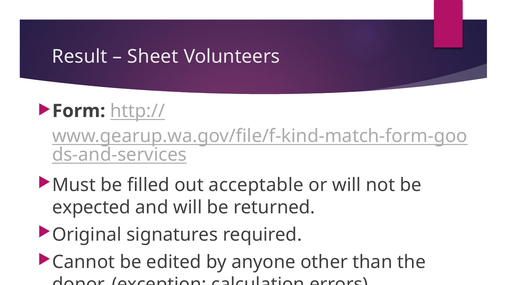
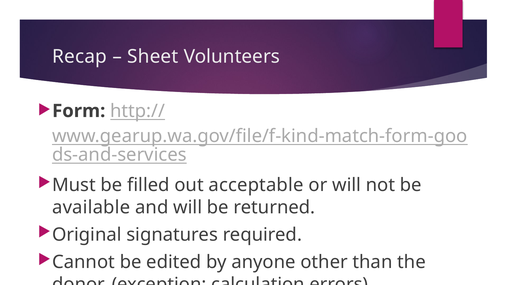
Result: Result -> Recap
expected: expected -> available
